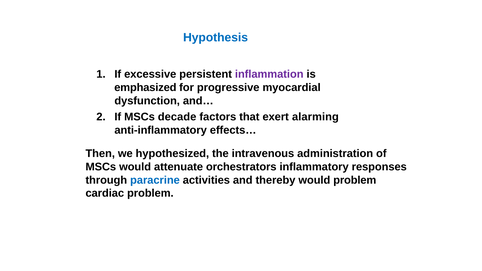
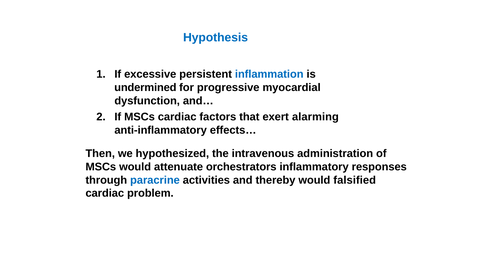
inflammation colour: purple -> blue
emphasized: emphasized -> undermined
MSCs decade: decade -> cardiac
would problem: problem -> falsified
